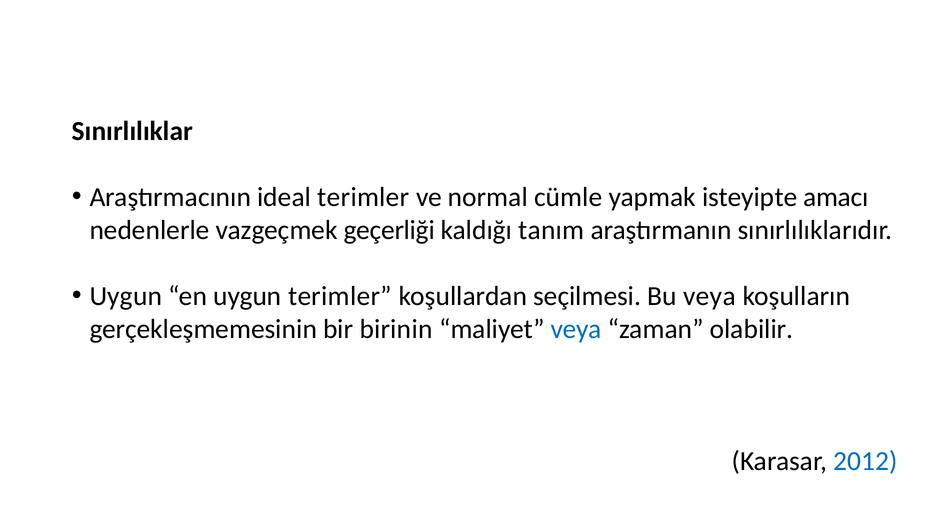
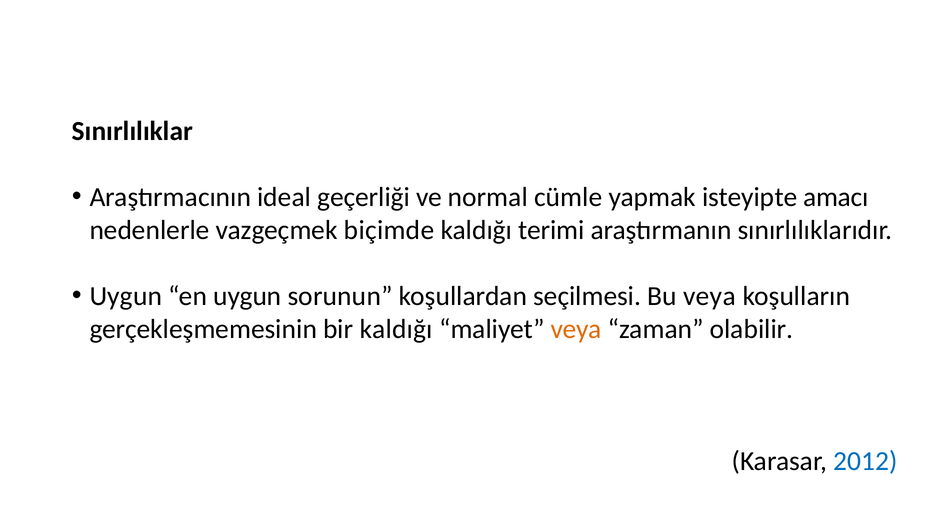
ideal terimler: terimler -> geçerliği
geçerliği: geçerliği -> biçimde
tanım: tanım -> terimi
uygun terimler: terimler -> sorunun
bir birinin: birinin -> kaldığı
veya at (576, 329) colour: blue -> orange
